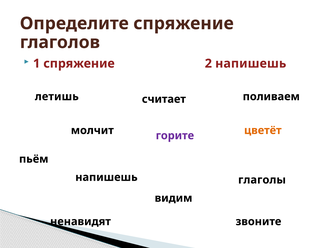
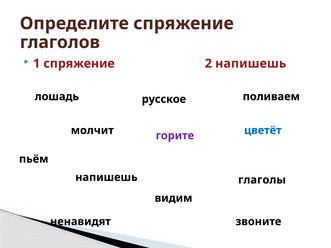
летишь: летишь -> лошадь
считает: считает -> русское
цветёт colour: orange -> blue
